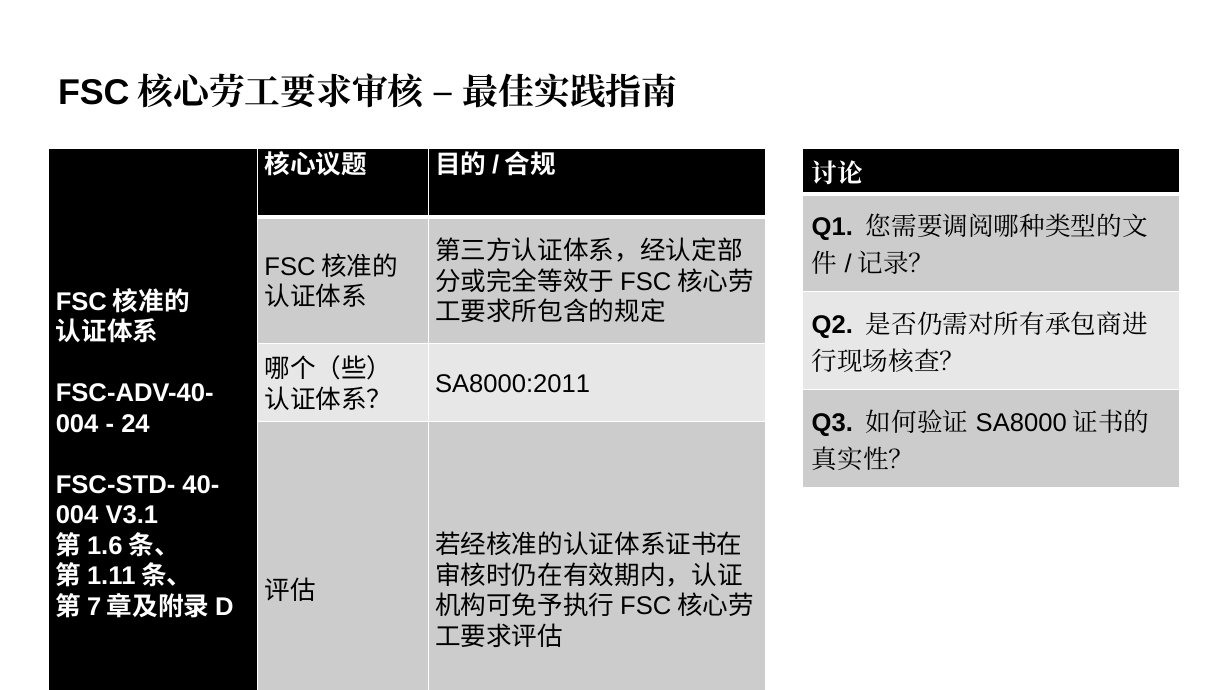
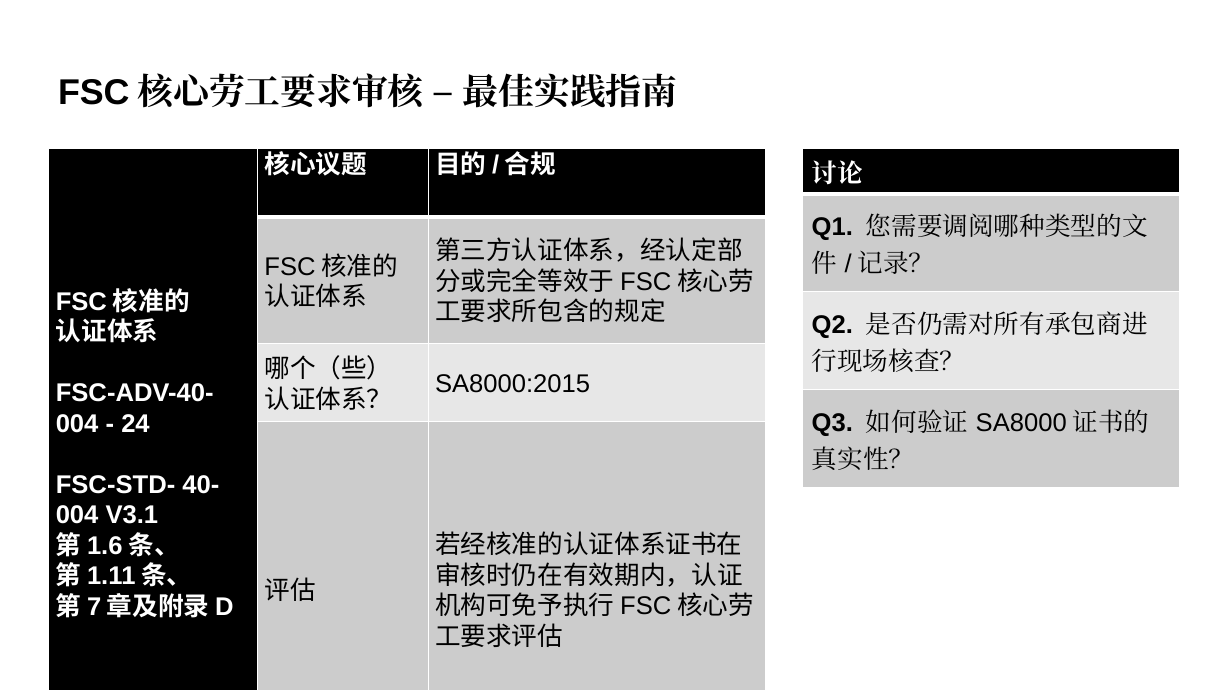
SA8000:2011: SA8000:2011 -> SA8000:2015
